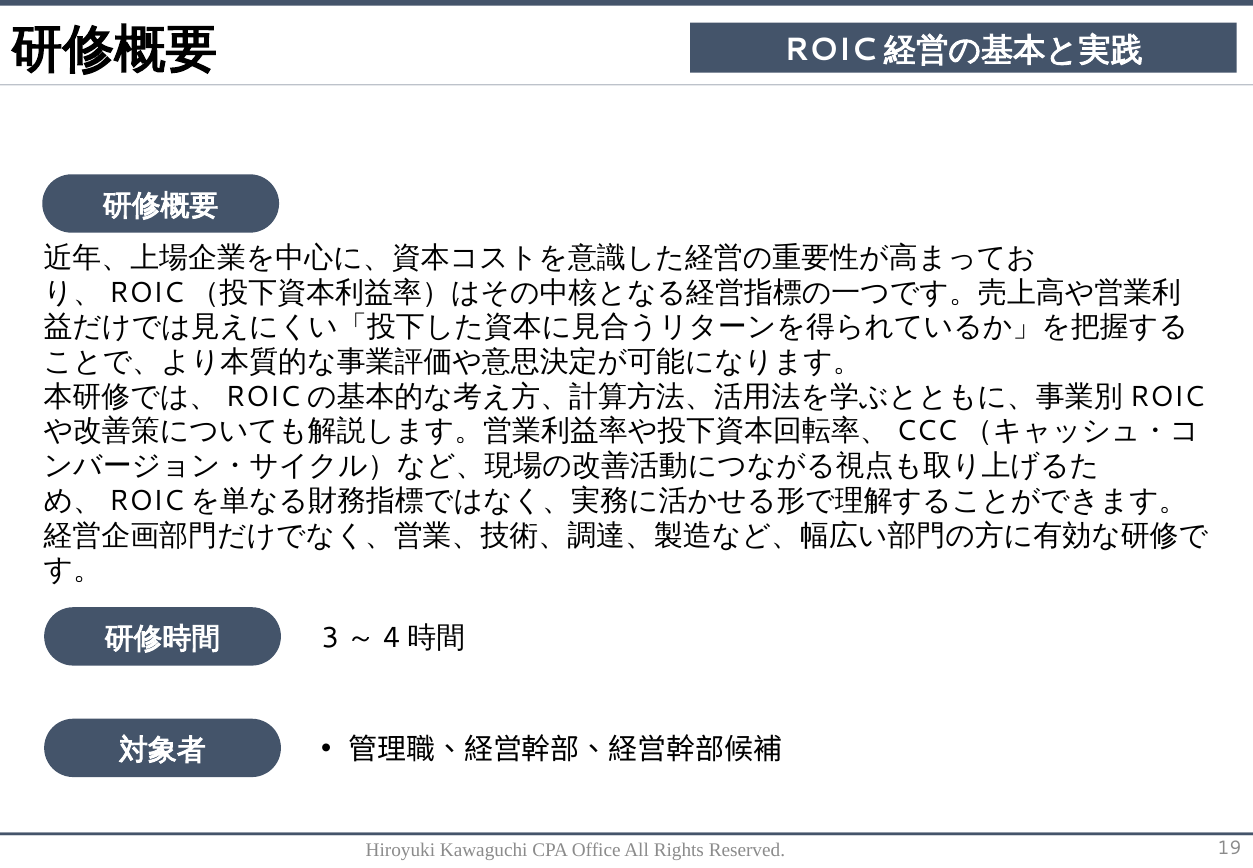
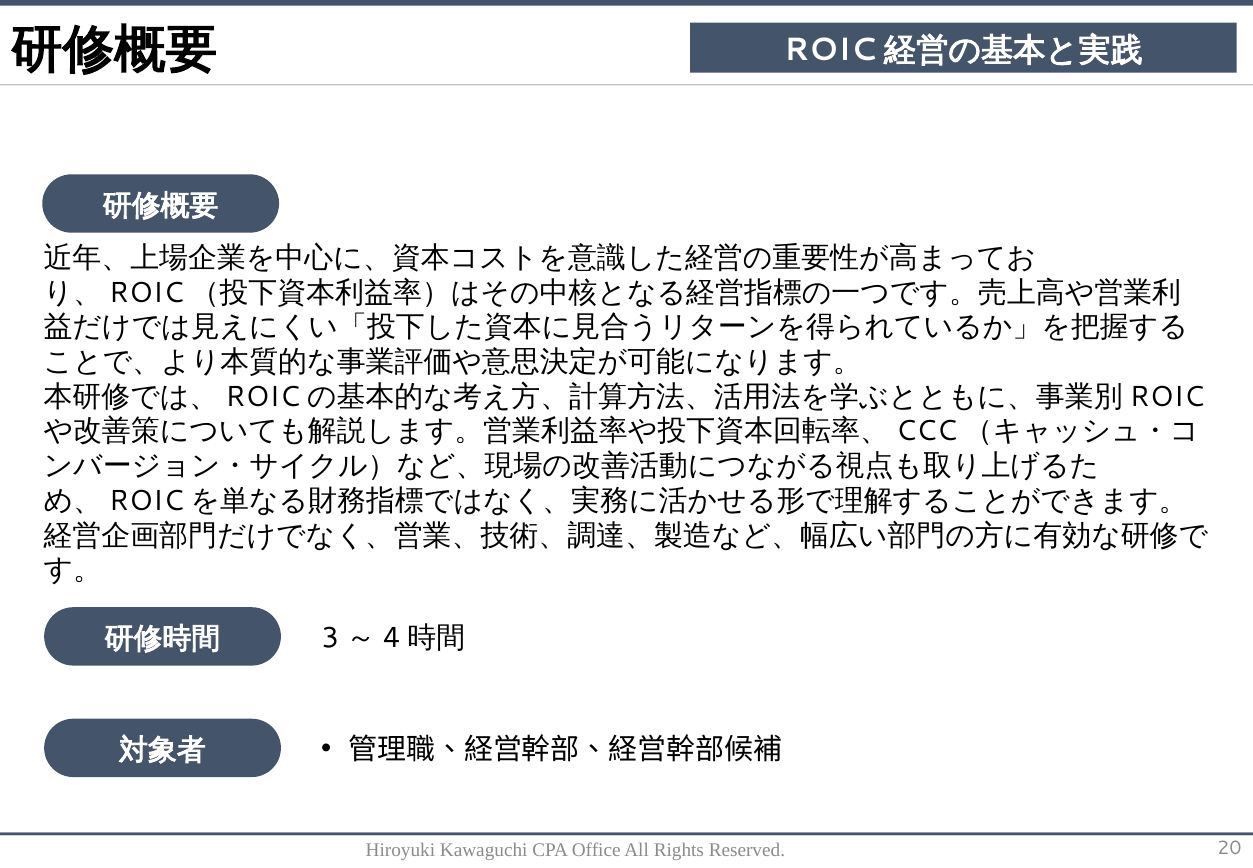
19: 19 -> 20
